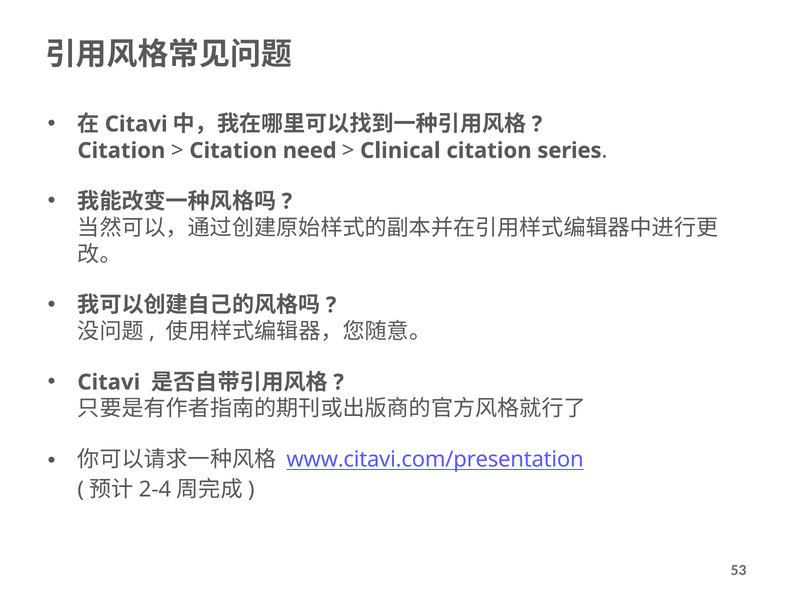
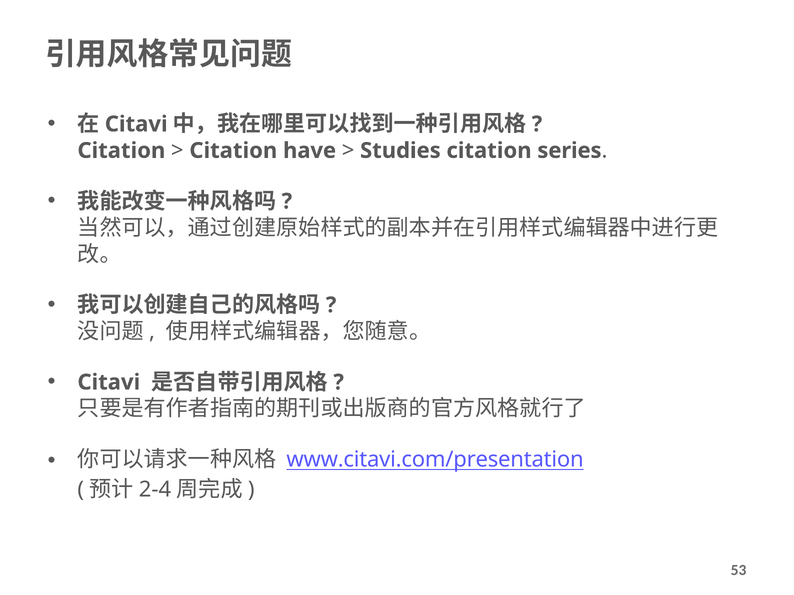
need: need -> have
Clinical: Clinical -> Studies
